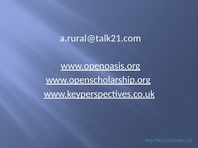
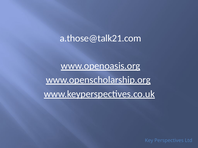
a.rural@talk21.com: a.rural@talk21.com -> a.those@talk21.com
